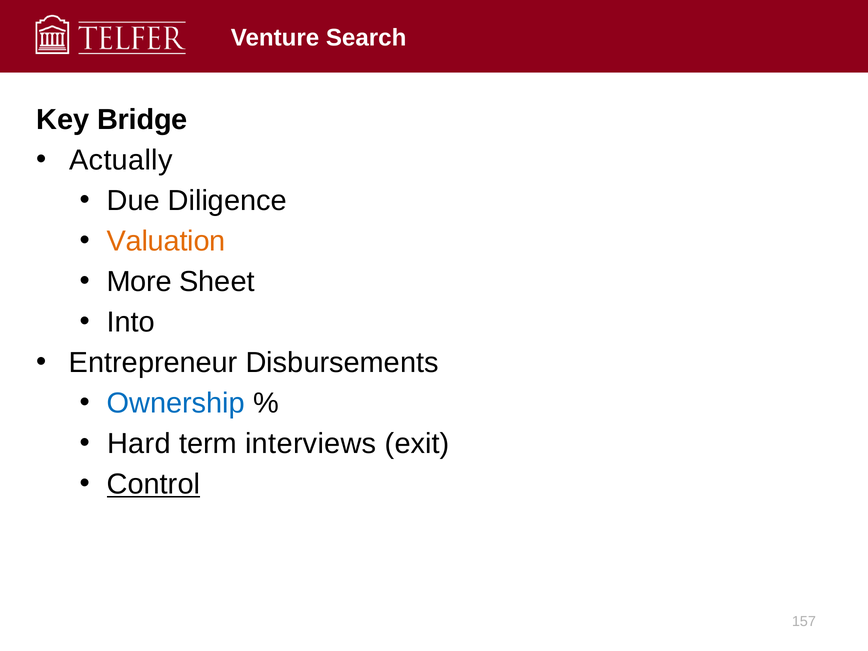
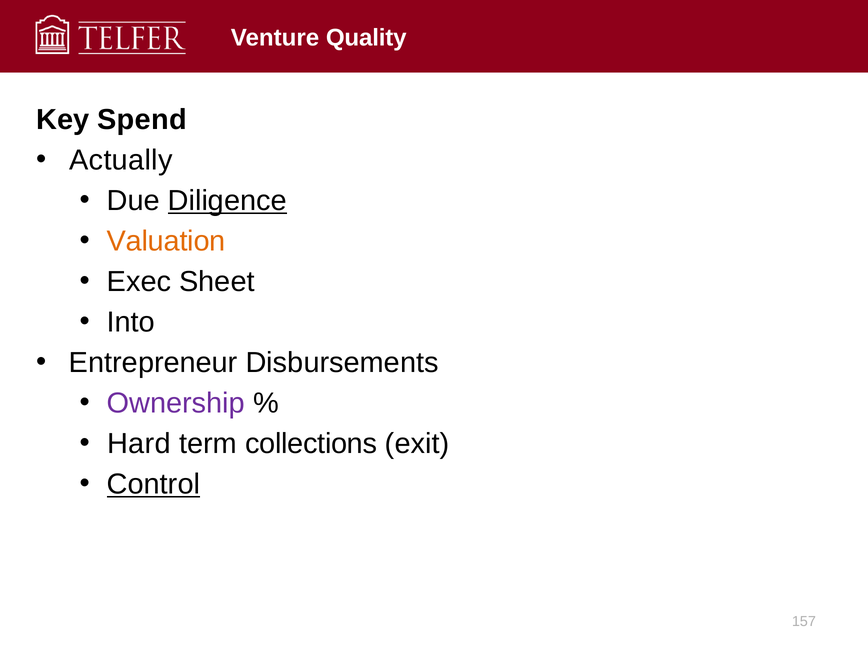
Search: Search -> Quality
Bridge: Bridge -> Spend
Diligence underline: none -> present
More: More -> Exec
Ownership colour: blue -> purple
interviews: interviews -> collections
